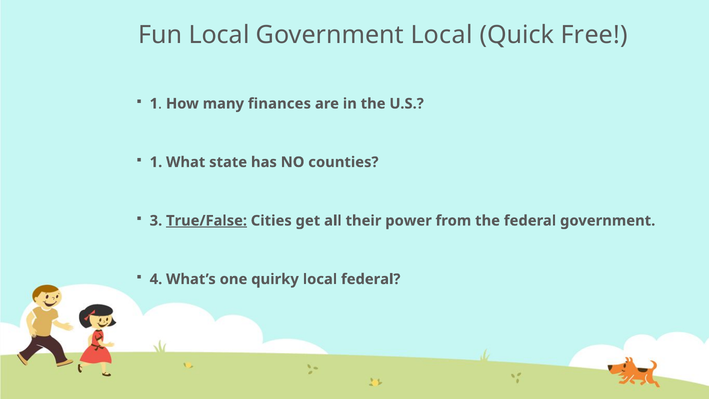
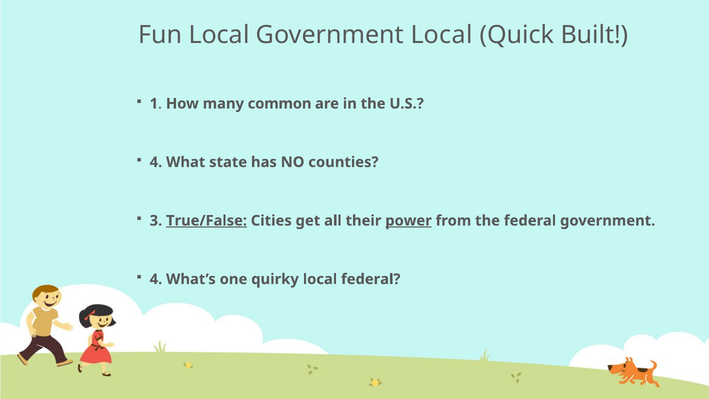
Free: Free -> Built
finances: finances -> common
1 at (156, 162): 1 -> 4
power underline: none -> present
